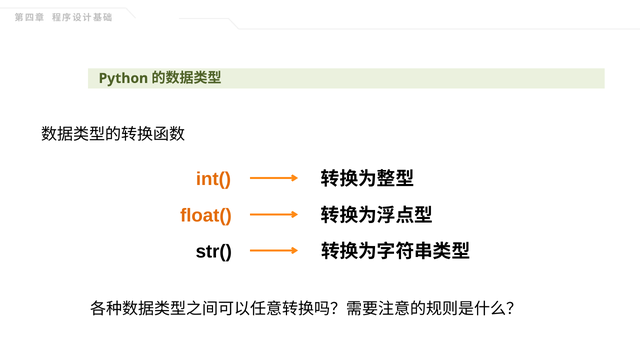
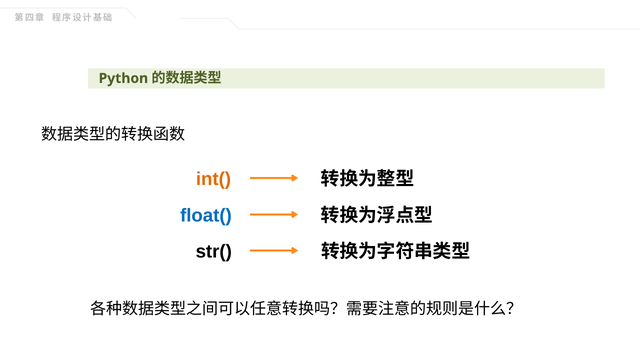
float( colour: orange -> blue
